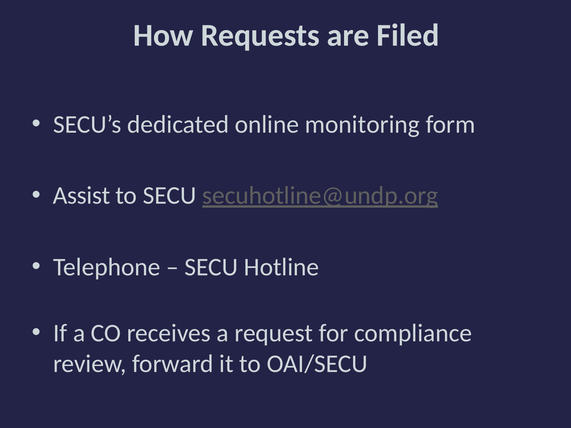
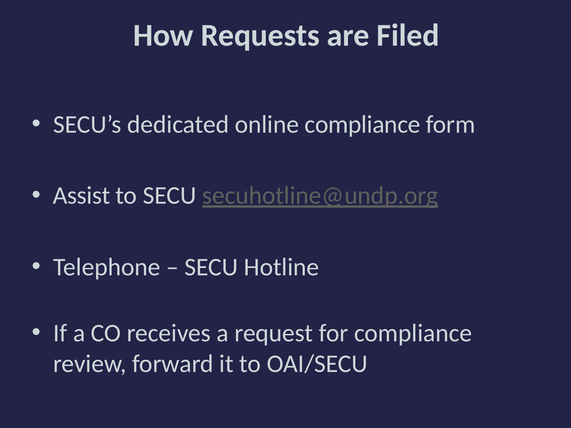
online monitoring: monitoring -> compliance
